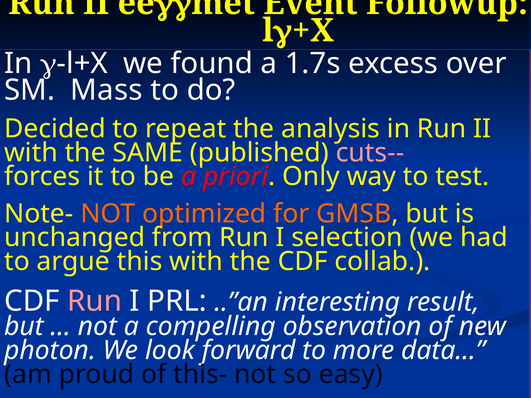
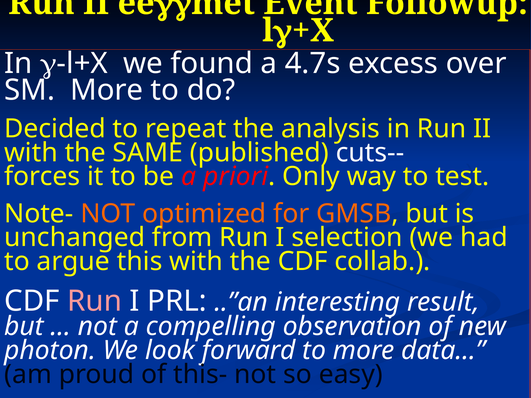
1.7s: 1.7s -> 4.7s
SM Mass: Mass -> More
cuts-- colour: pink -> white
